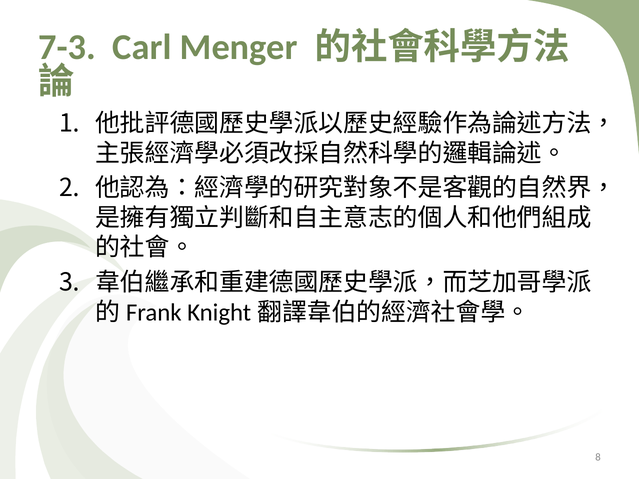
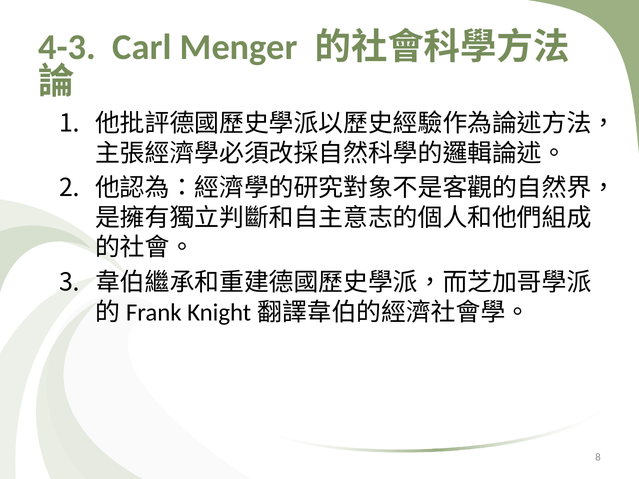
7-3: 7-3 -> 4-3
